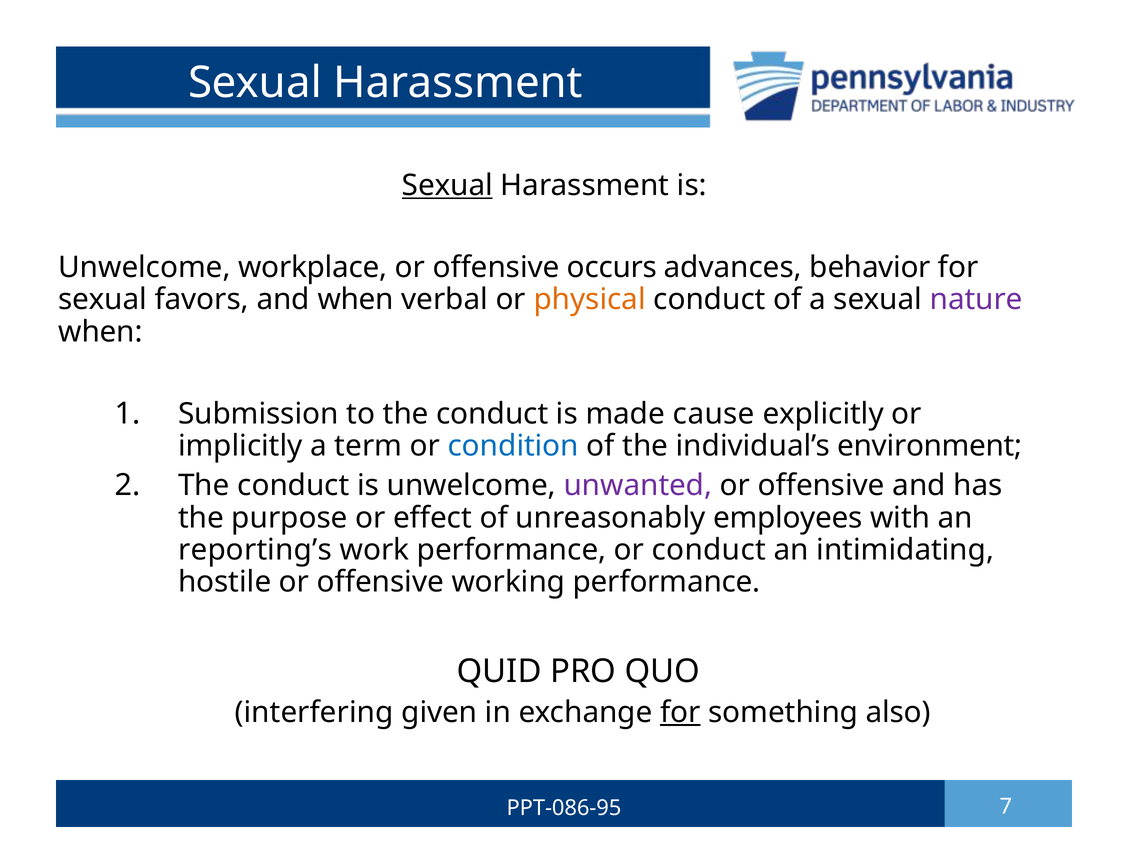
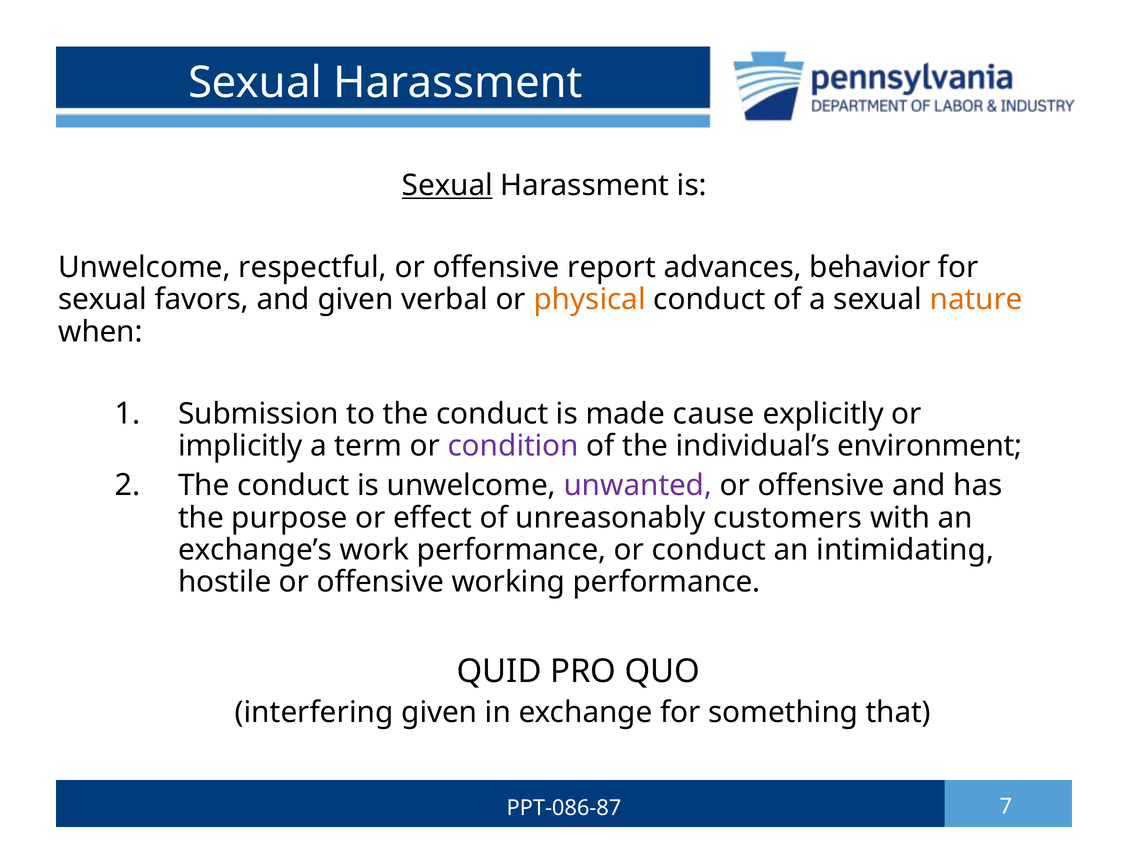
workplace: workplace -> respectful
occurs: occurs -> report
and when: when -> given
nature colour: purple -> orange
condition colour: blue -> purple
employees: employees -> customers
reporting’s: reporting’s -> exchange’s
for at (680, 712) underline: present -> none
also: also -> that
PPT-086-95: PPT-086-95 -> PPT-086-87
